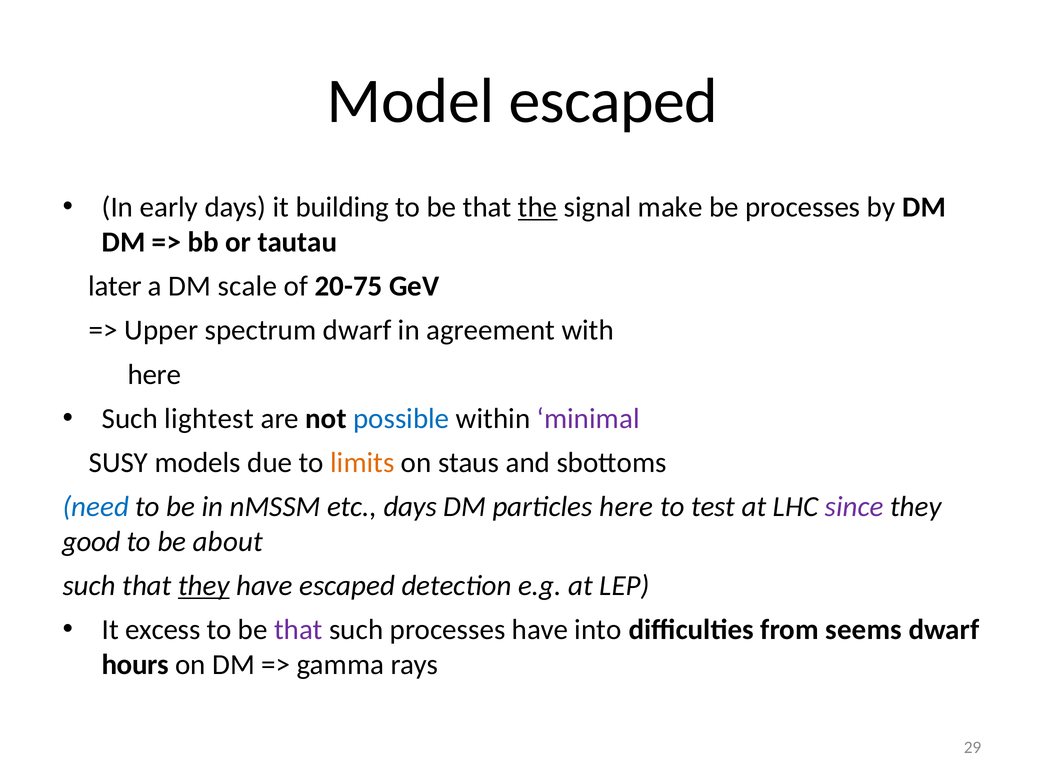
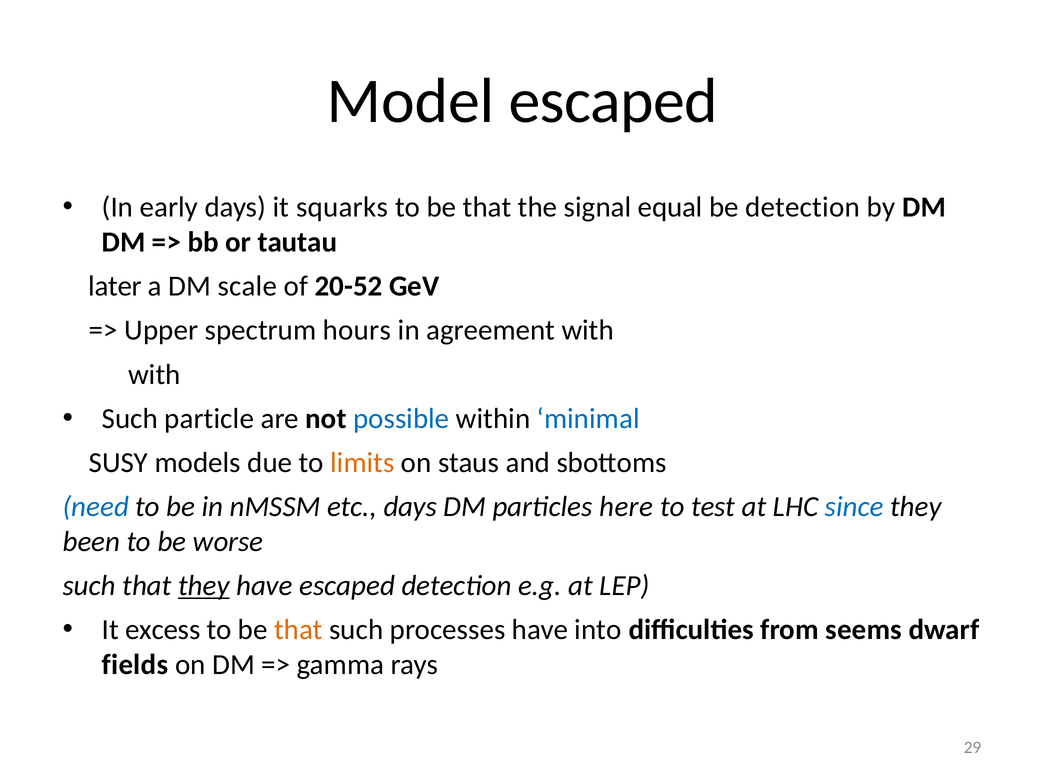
building: building -> squarks
the underline: present -> none
make: make -> equal
be processes: processes -> detection
20-75: 20-75 -> 20-52
spectrum dwarf: dwarf -> hours
here at (154, 374): here -> with
lightest: lightest -> particle
minimal colour: purple -> blue
since colour: purple -> blue
good: good -> been
about: about -> worse
that at (298, 630) colour: purple -> orange
hours: hours -> fields
